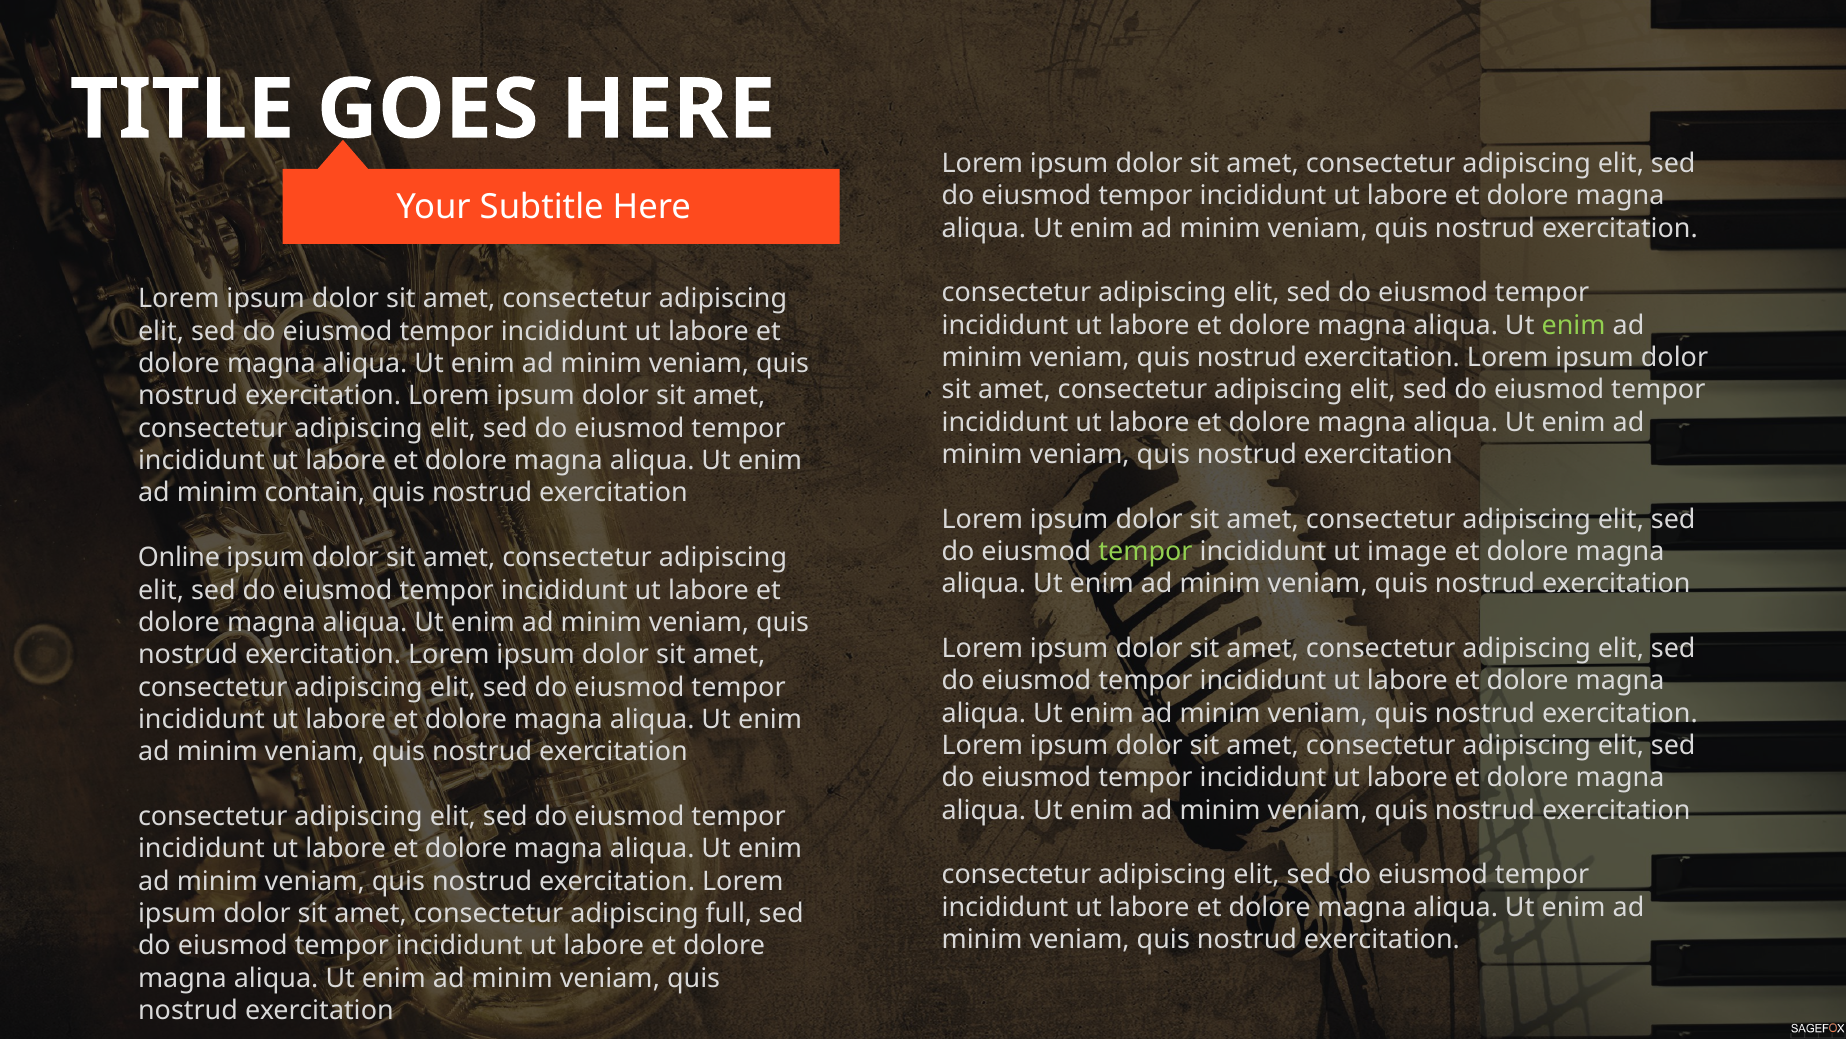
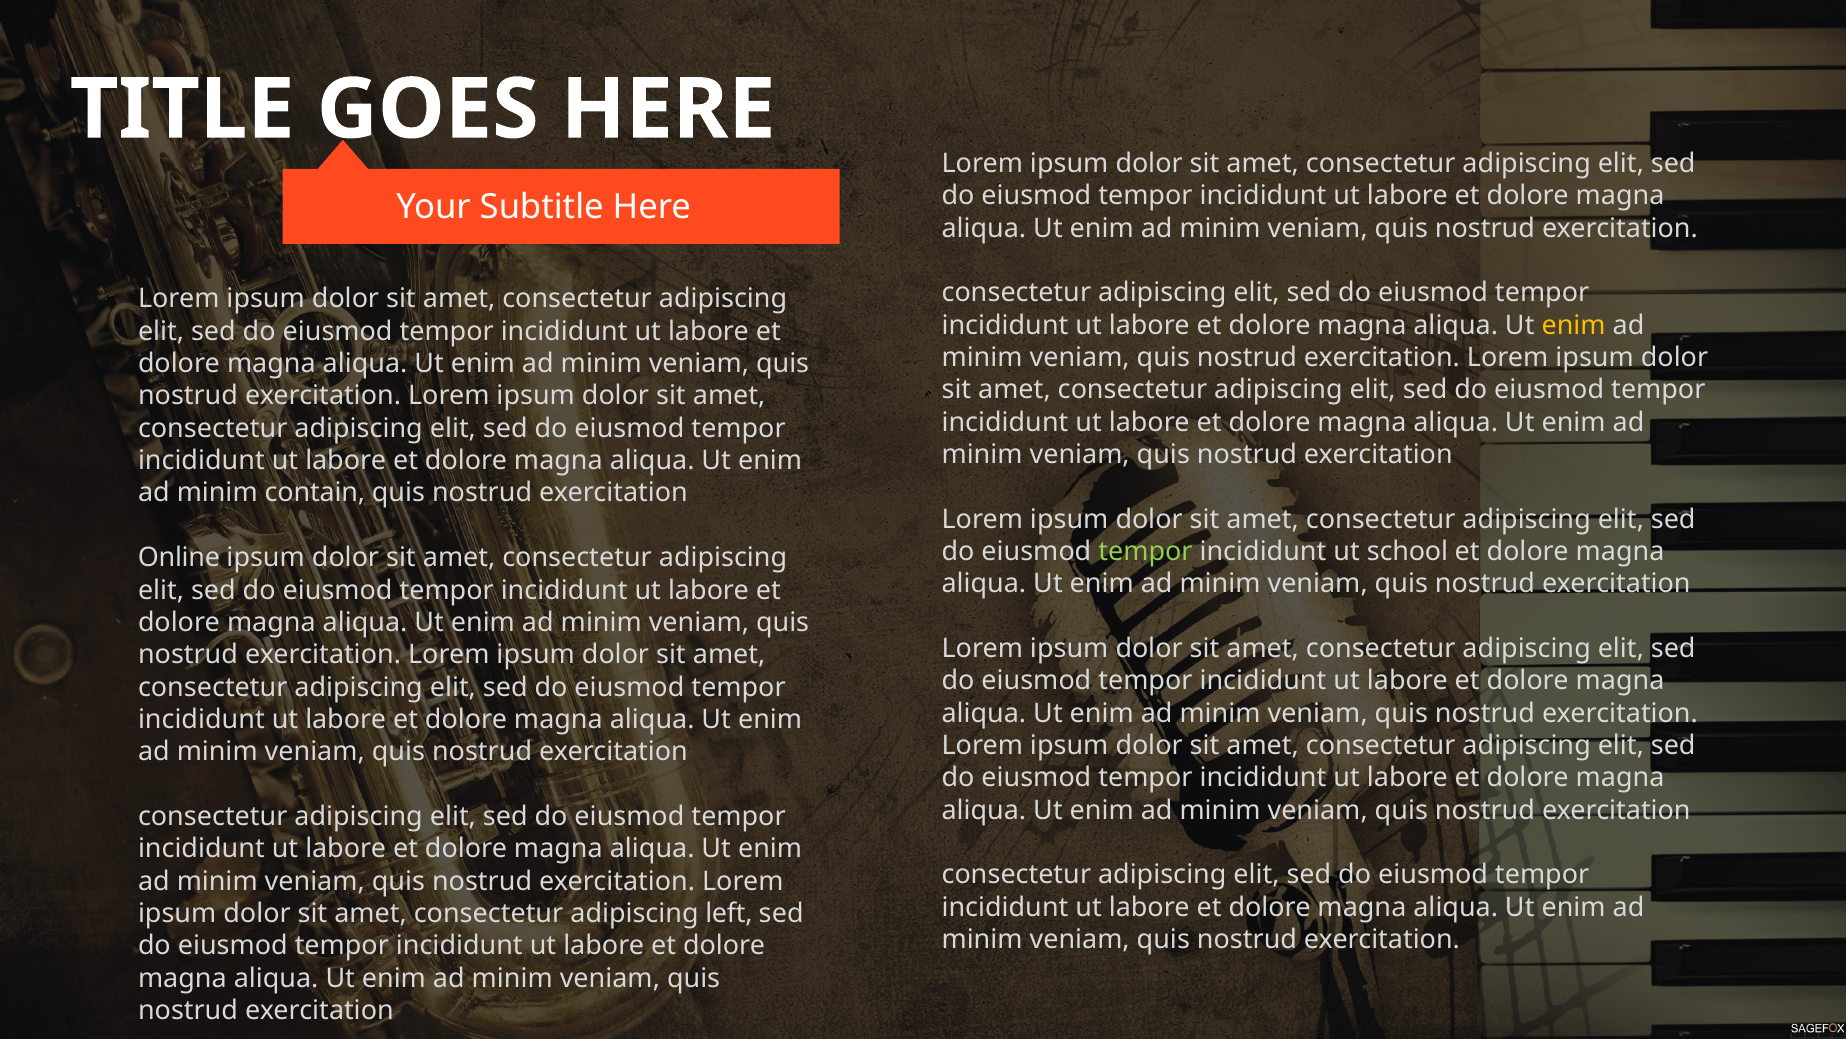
enim at (1574, 325) colour: light green -> yellow
image: image -> school
full: full -> left
